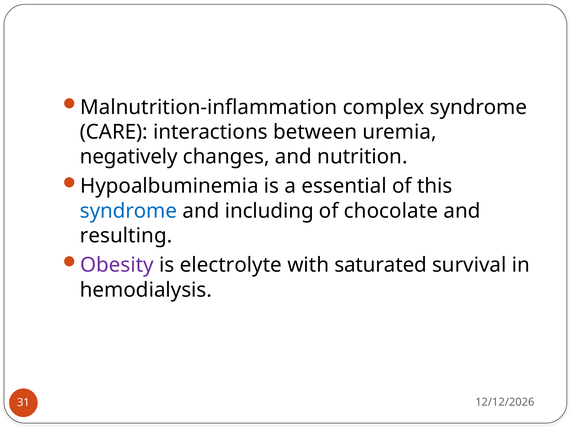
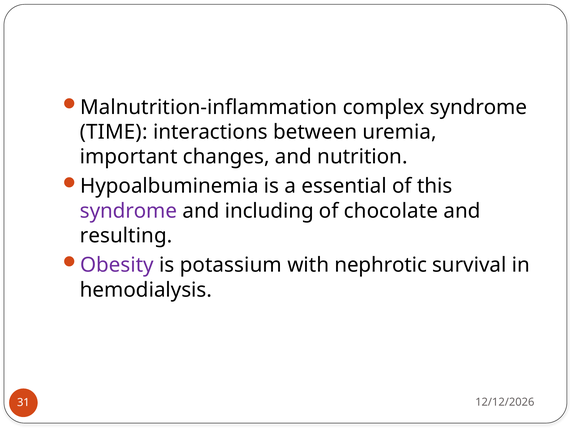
CARE: CARE -> TIME
negatively: negatively -> important
syndrome at (129, 211) colour: blue -> purple
electrolyte: electrolyte -> potassium
saturated: saturated -> nephrotic
